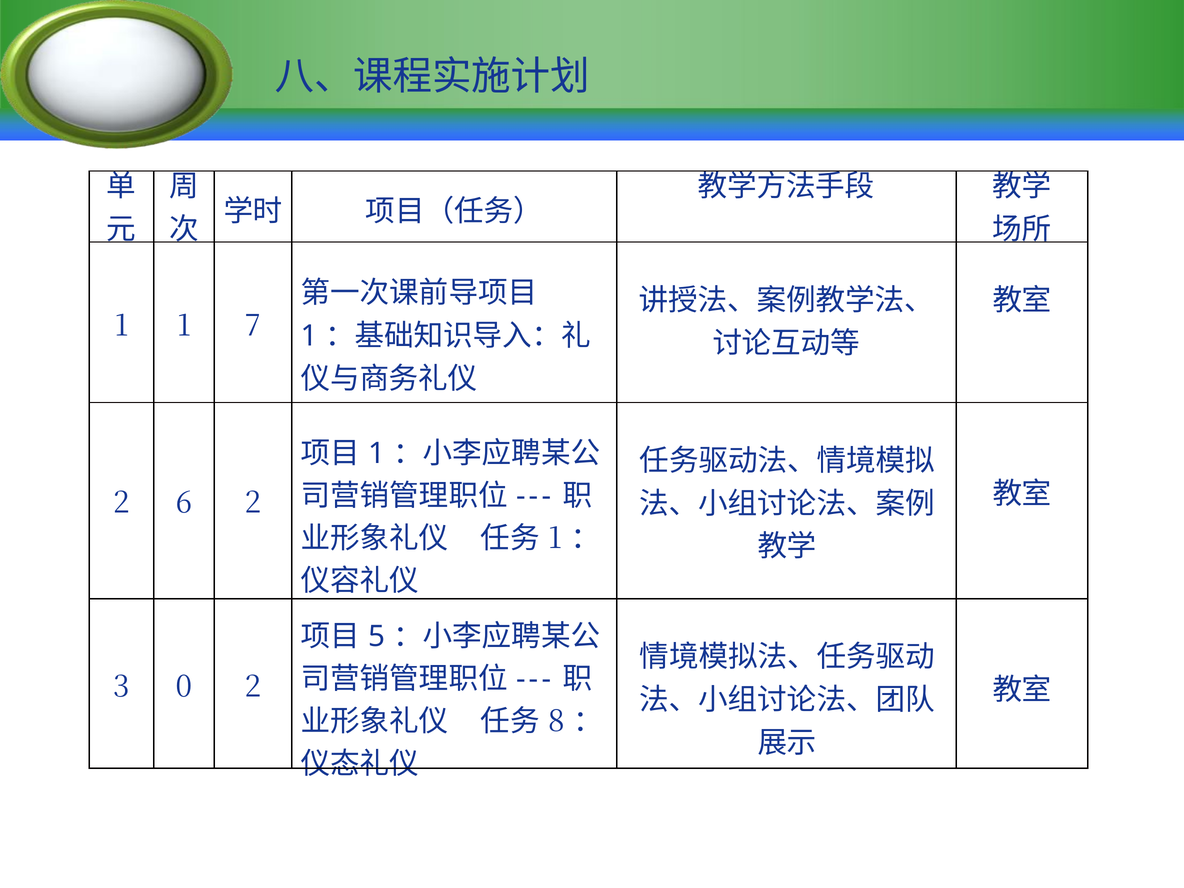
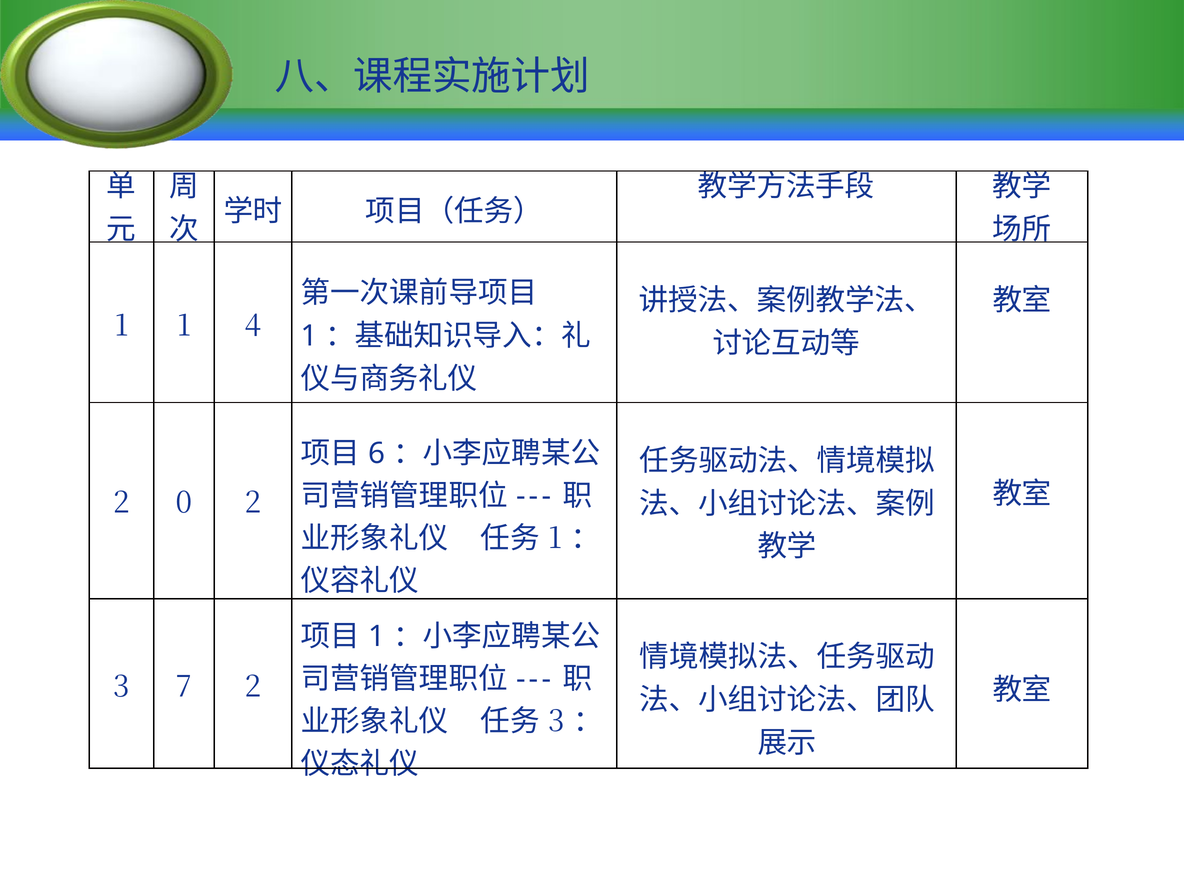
7: 7 -> 4
1 at (377, 454): 1 -> 6
6: 6 -> 0
5 at (377, 636): 5 -> 1
0: 0 -> 7
8 at (556, 722): 8 -> 3
